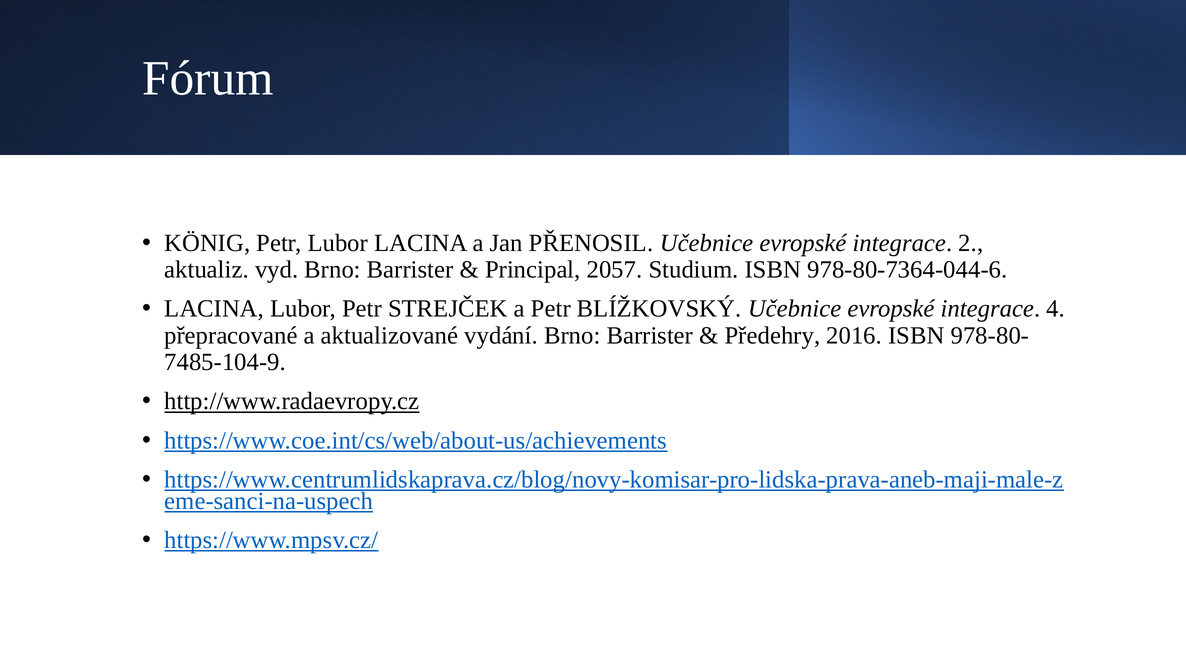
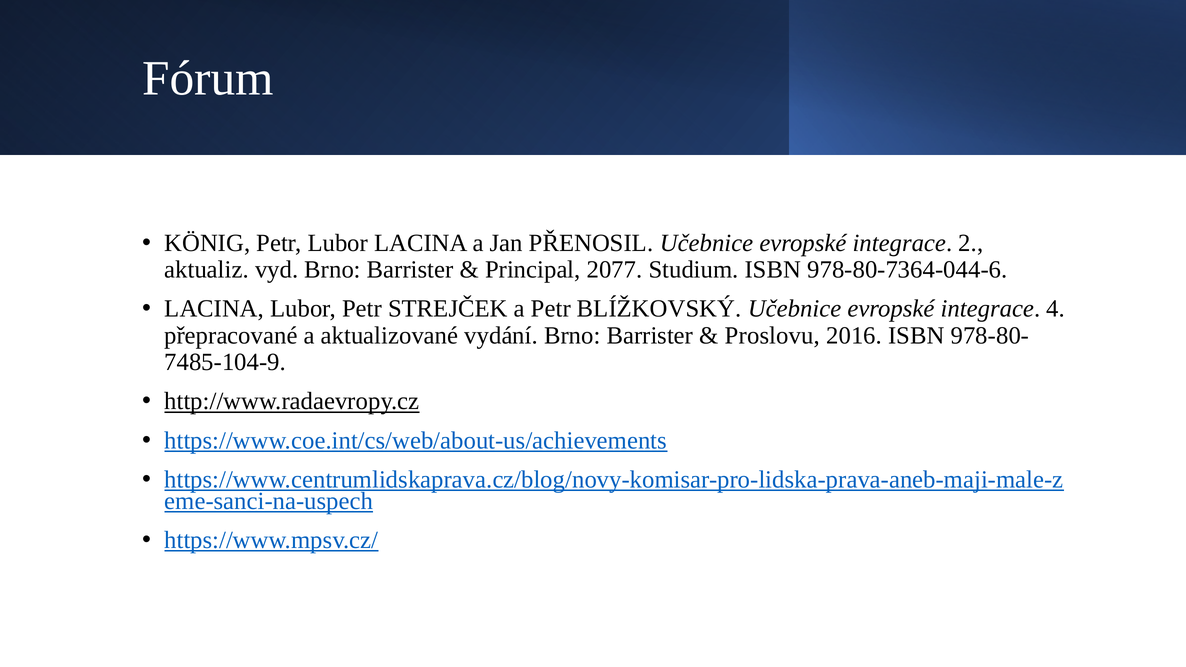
2057: 2057 -> 2077
Předehry: Předehry -> Proslovu
